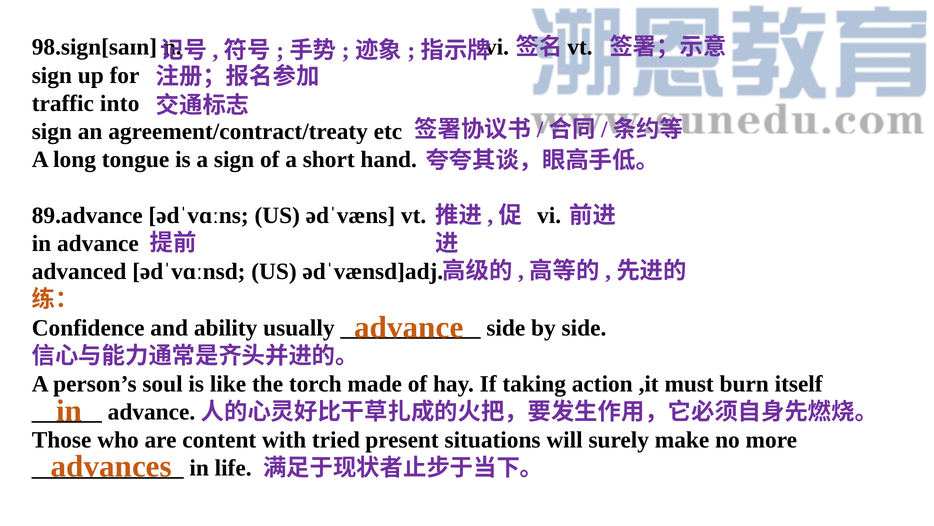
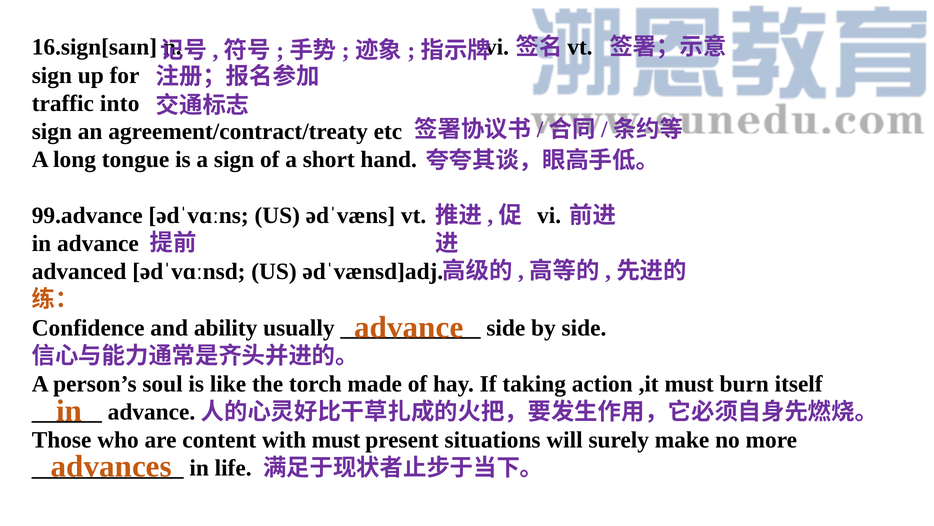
98.sign[saɪn: 98.sign[saɪn -> 16.sign[saɪn
89.advance: 89.advance -> 99.advance
with tried: tried -> must
